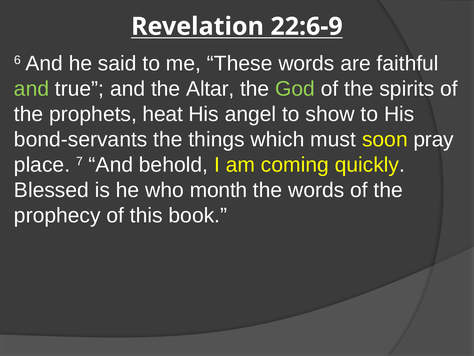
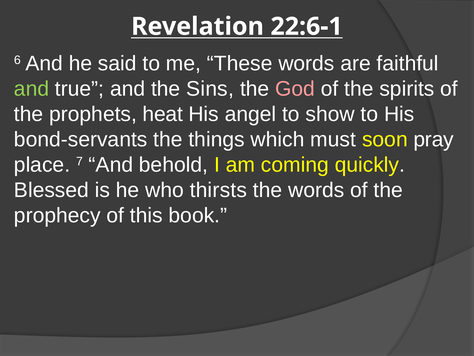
22:6-9: 22:6-9 -> 22:6-1
Altar: Altar -> Sins
God colour: light green -> pink
month: month -> thirsts
